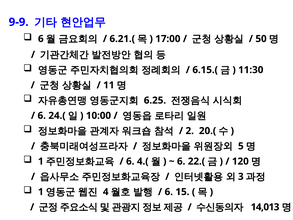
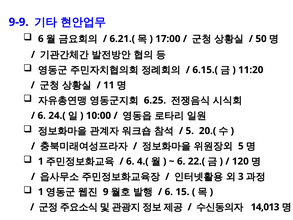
11:30: 11:30 -> 11:20
2 at (190, 131): 2 -> 5
4: 4 -> 9
